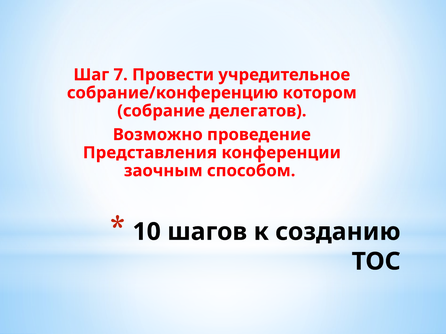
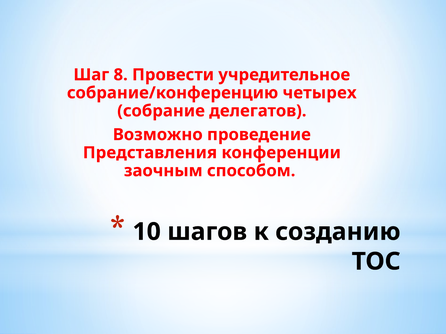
7: 7 -> 8
котором: котором -> четырех
